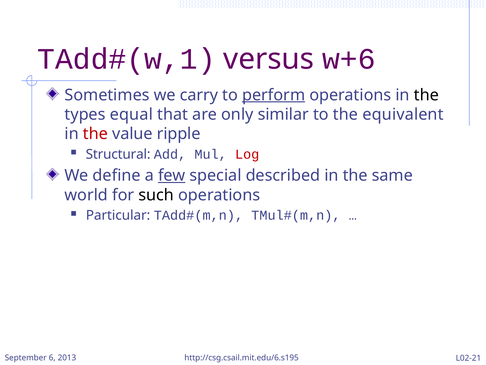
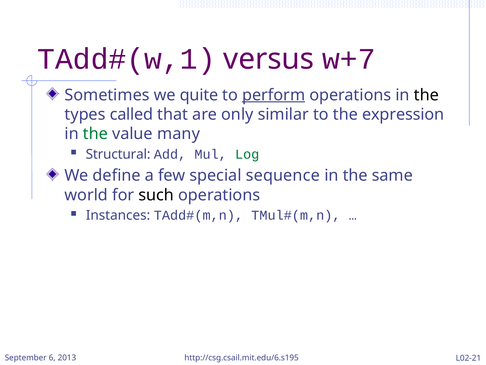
w+6: w+6 -> w+7
carry: carry -> quite
equal: equal -> called
equivalent: equivalent -> expression
the at (95, 134) colour: red -> green
ripple: ripple -> many
Log colour: red -> green
few underline: present -> none
described: described -> sequence
Particular: Particular -> Instances
